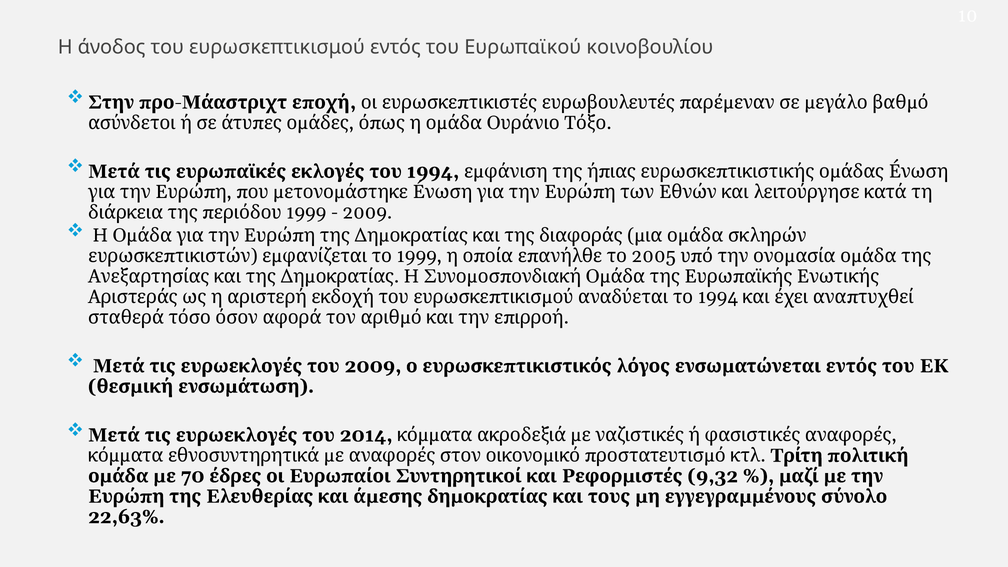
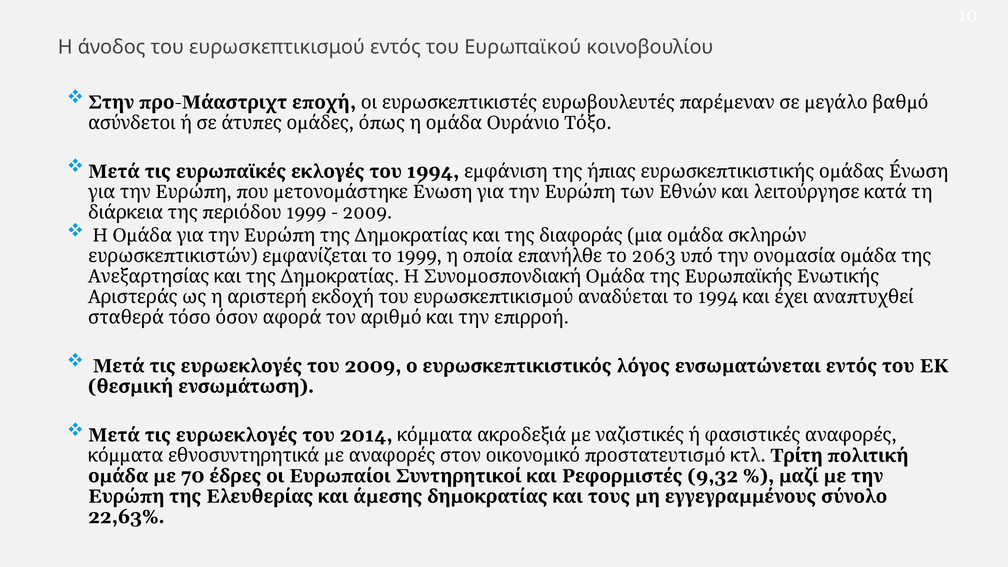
2005: 2005 -> 2063
